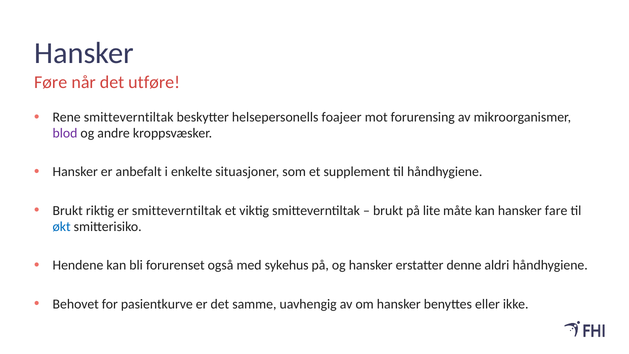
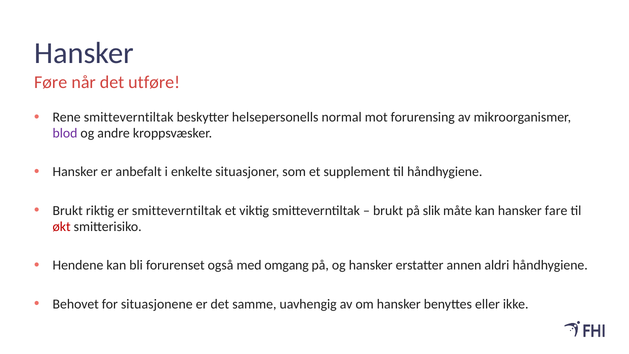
foajeer: foajeer -> normal
lite: lite -> slik
økt colour: blue -> red
sykehus: sykehus -> omgang
denne: denne -> annen
pasientkurve: pasientkurve -> situasjonene
